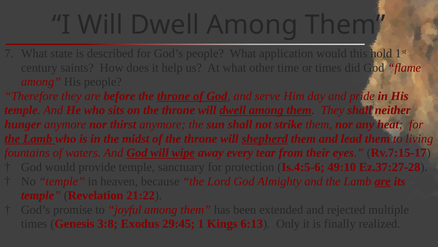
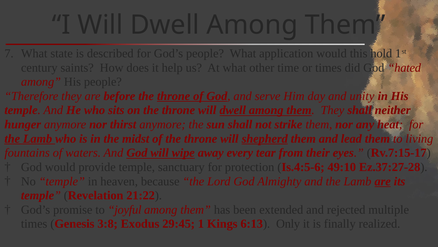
flame: flame -> hated
pride: pride -> unity
